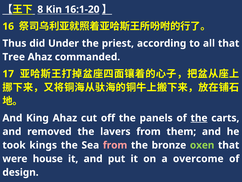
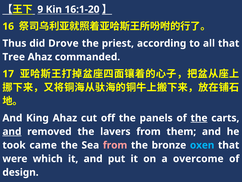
8: 8 -> 9
Under: Under -> Drove
and at (12, 131) underline: none -> present
kings: kings -> came
oxen colour: light green -> light blue
house: house -> which
